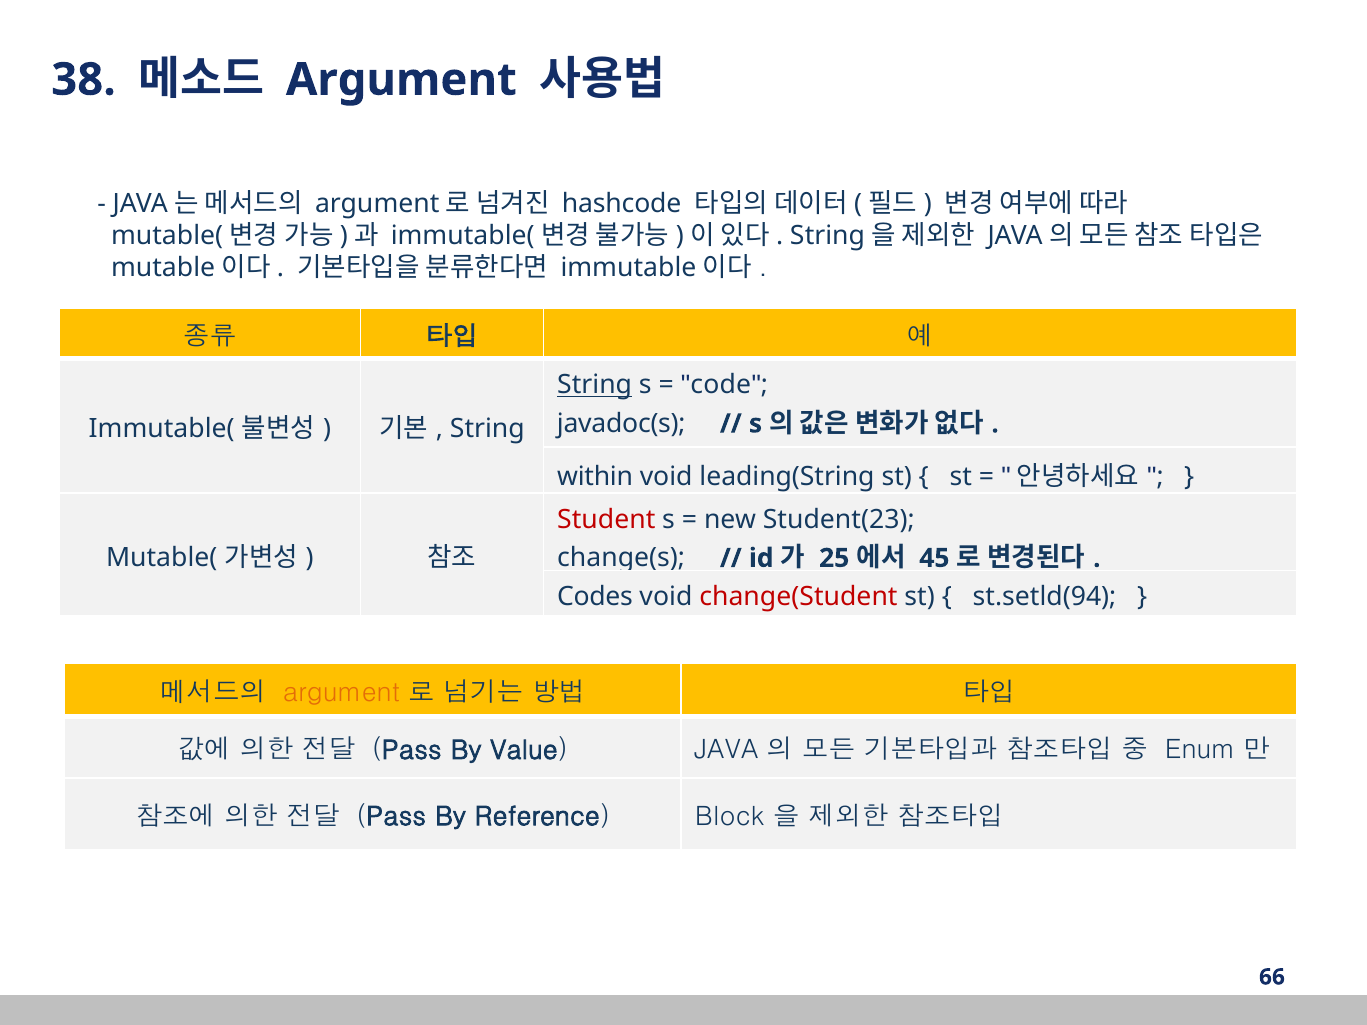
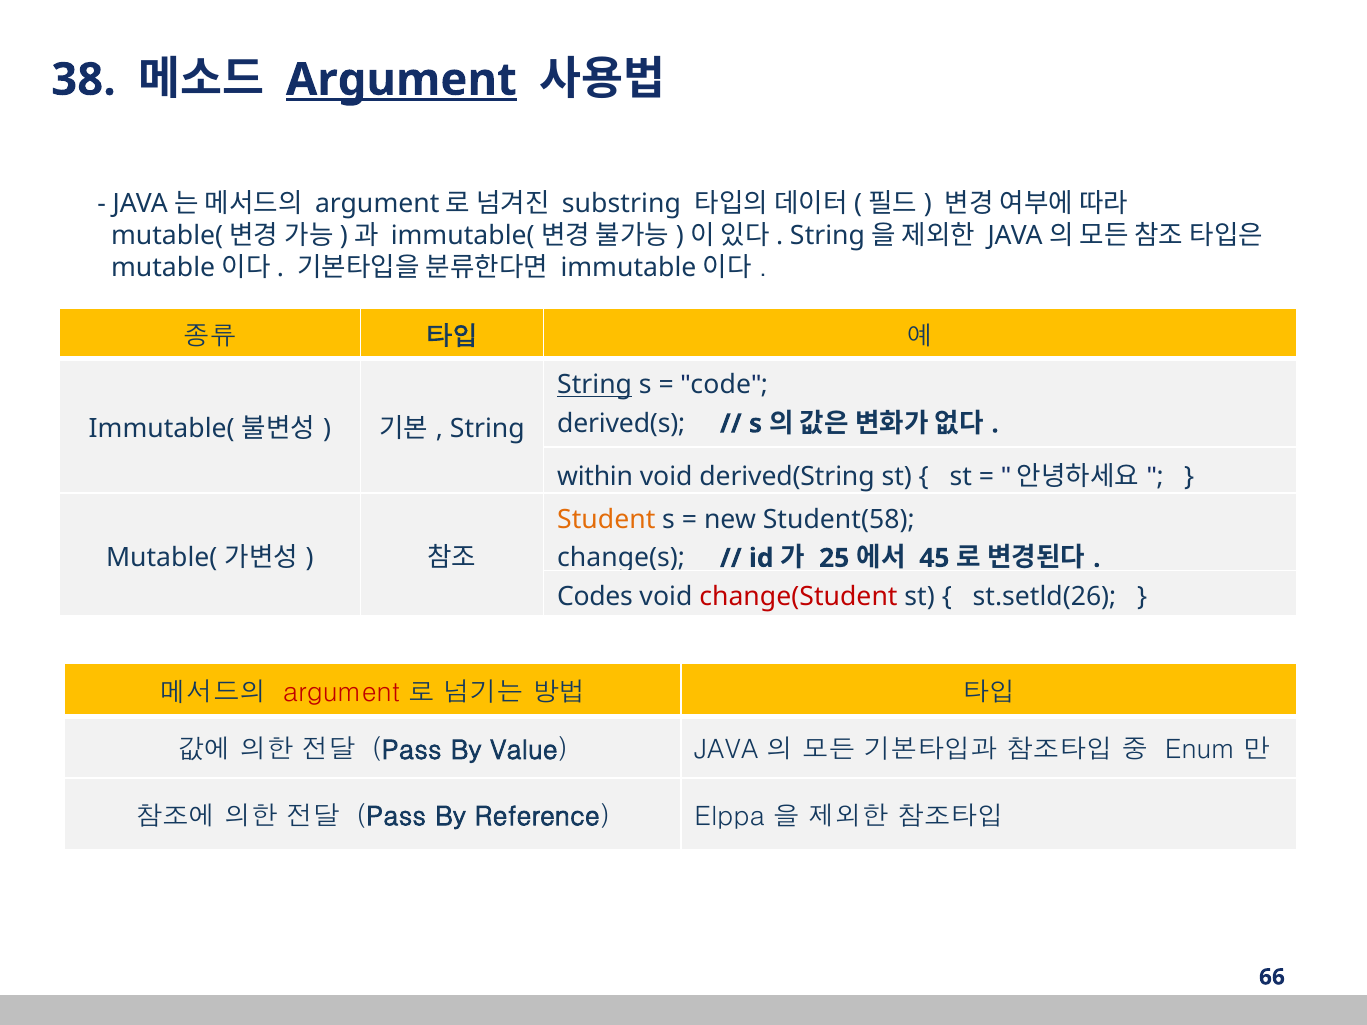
Argument at (401, 80) underline: none -> present
hashcode: hashcode -> substring
javadoc(s: javadoc(s -> derived(s
leading(String: leading(String -> derived(String
Student colour: red -> orange
Student(23: Student(23 -> Student(58
st.setld(94: st.setld(94 -> st.setld(26
argument at (341, 693) colour: orange -> red
Block: Block -> Elppa
